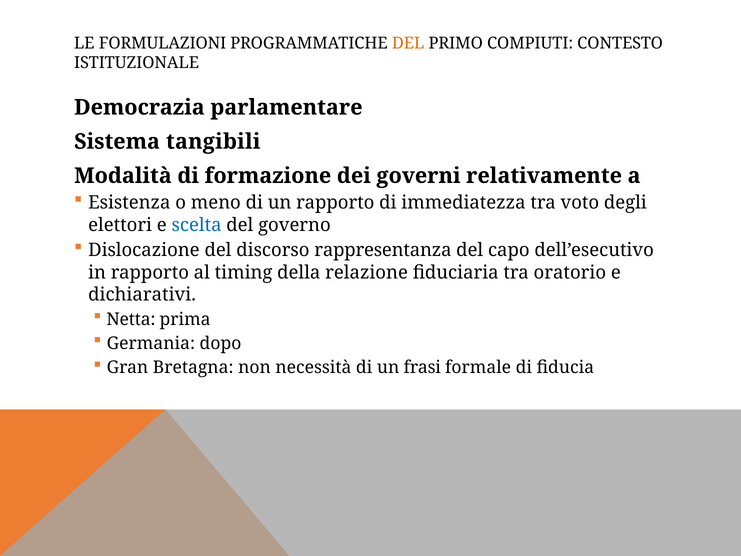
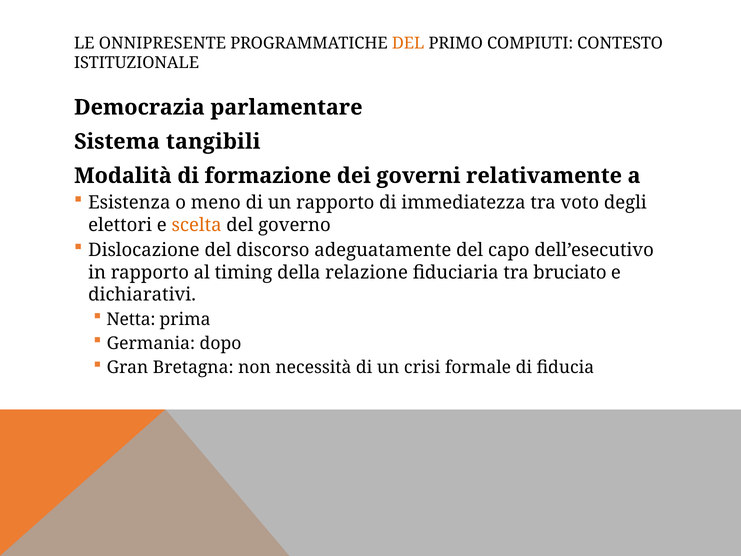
FORMULAZIONI: FORMULAZIONI -> ONNIPRESENTE
scelta colour: blue -> orange
rappresentanza: rappresentanza -> adeguatamente
oratorio: oratorio -> bruciato
frasi: frasi -> crisi
